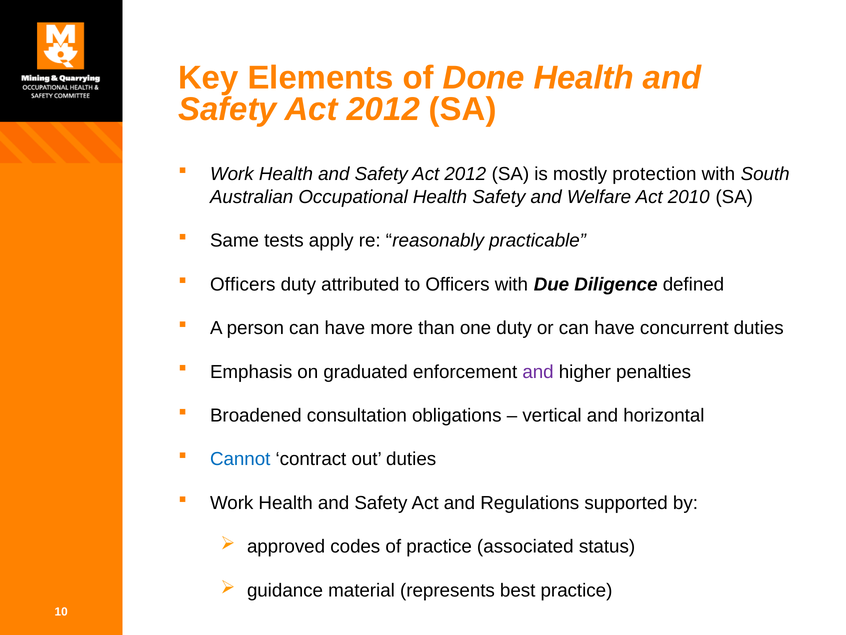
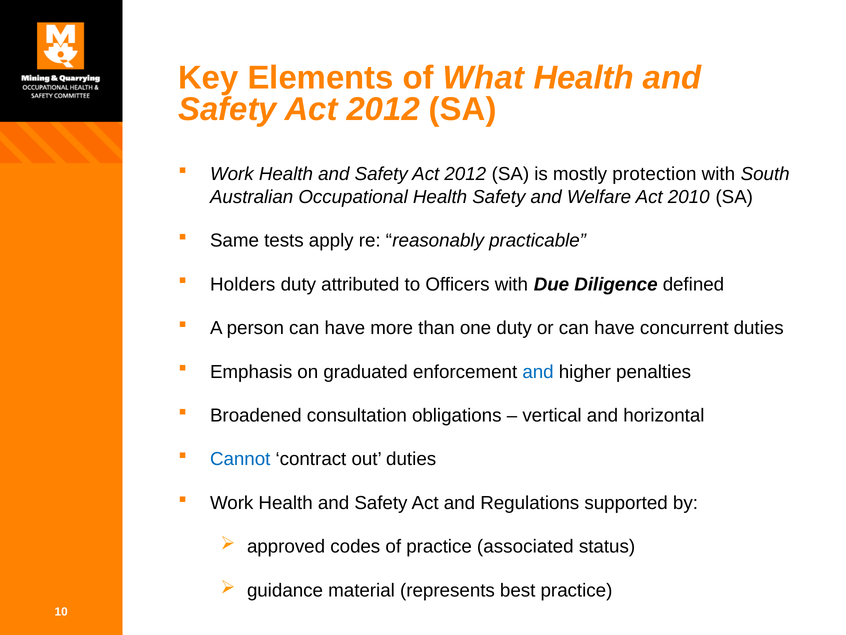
Done: Done -> What
Officers at (243, 284): Officers -> Holders
and at (538, 372) colour: purple -> blue
